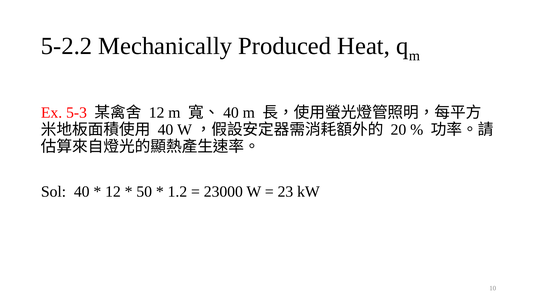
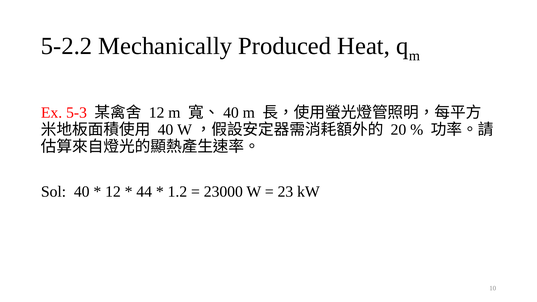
50: 50 -> 44
